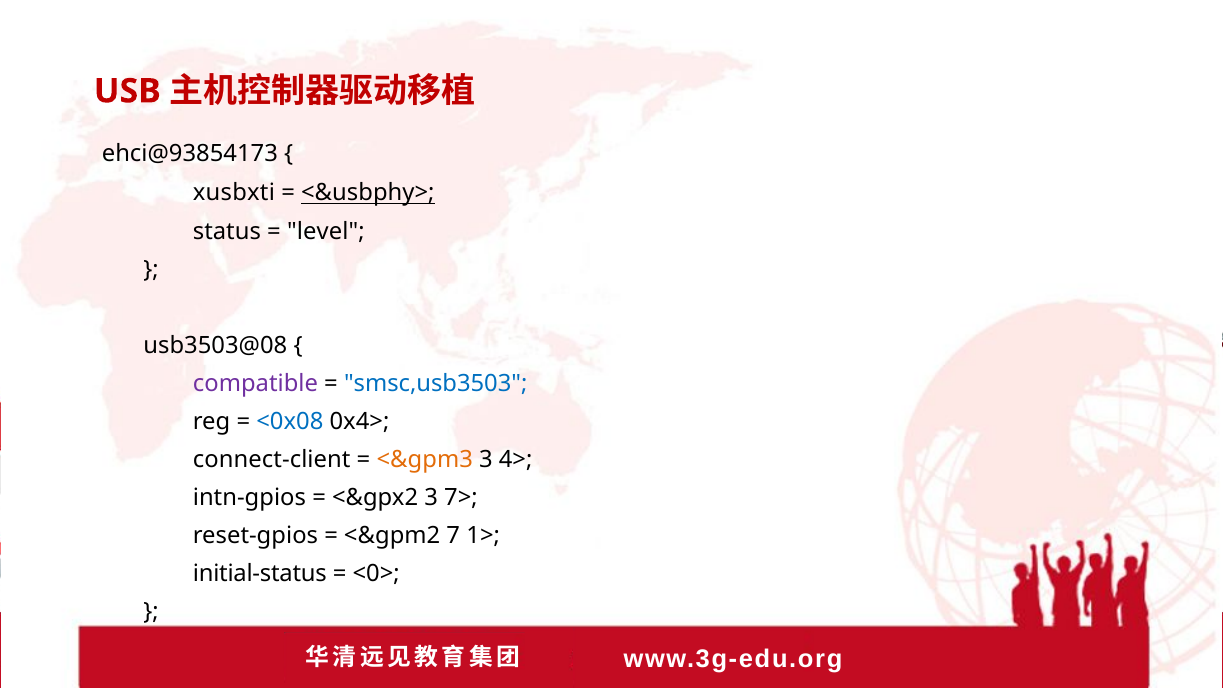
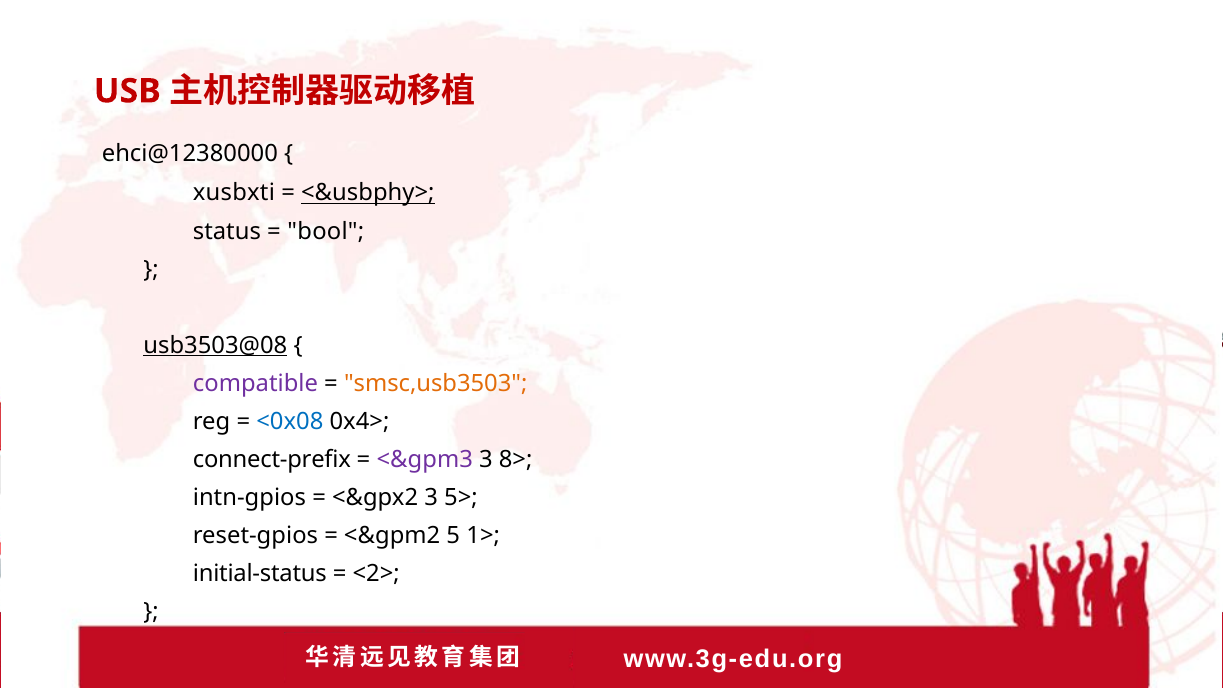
ehci@93854173: ehci@93854173 -> ehci@12380000
level: level -> bool
usb3503@08 underline: none -> present
smsc,usb3503 colour: blue -> orange
connect-client: connect-client -> connect-prefix
<&gpm3 colour: orange -> purple
4>: 4> -> 8>
7>: 7> -> 5>
7: 7 -> 5
<0>: <0> -> <2>
